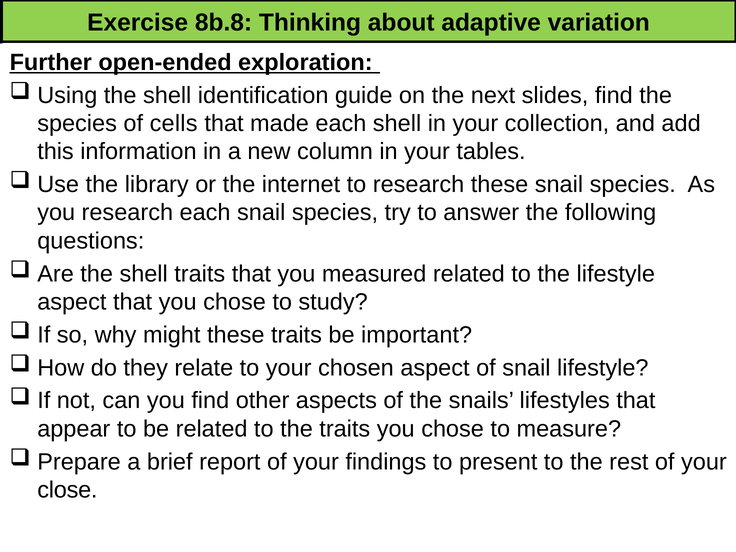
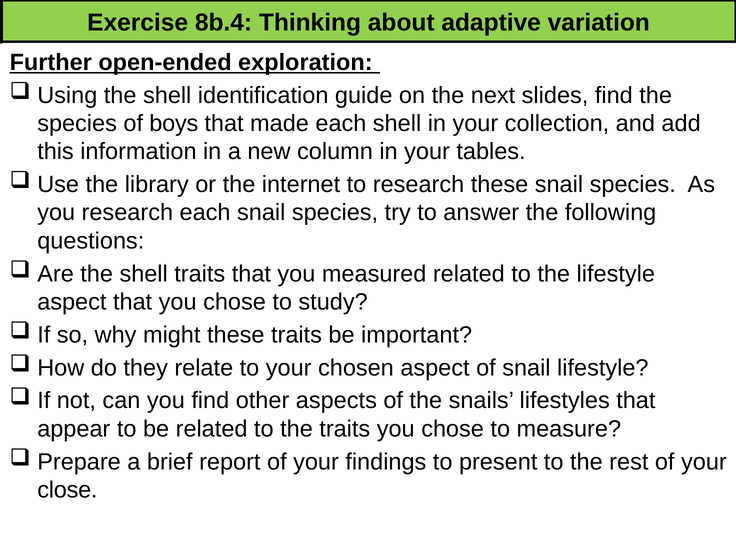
8b.8: 8b.8 -> 8b.4
cells: cells -> boys
